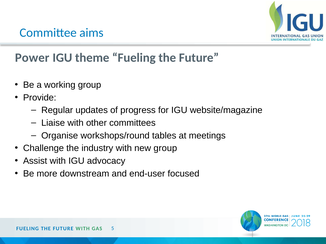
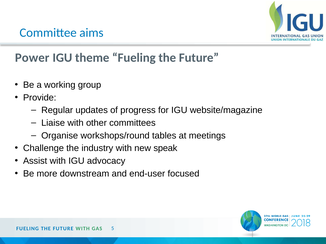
new group: group -> speak
